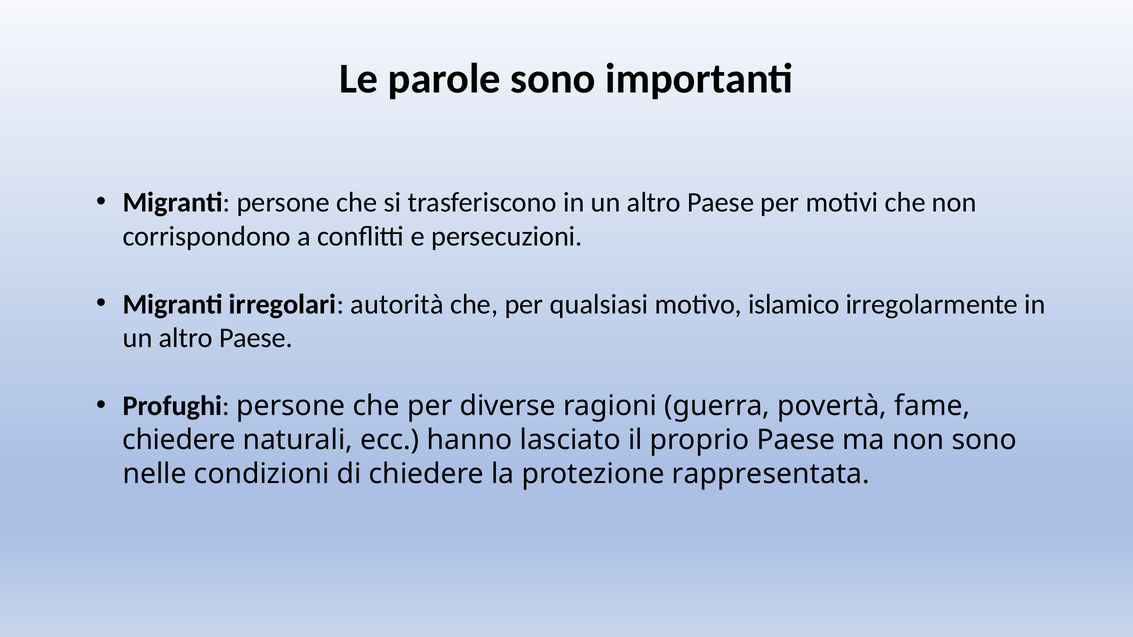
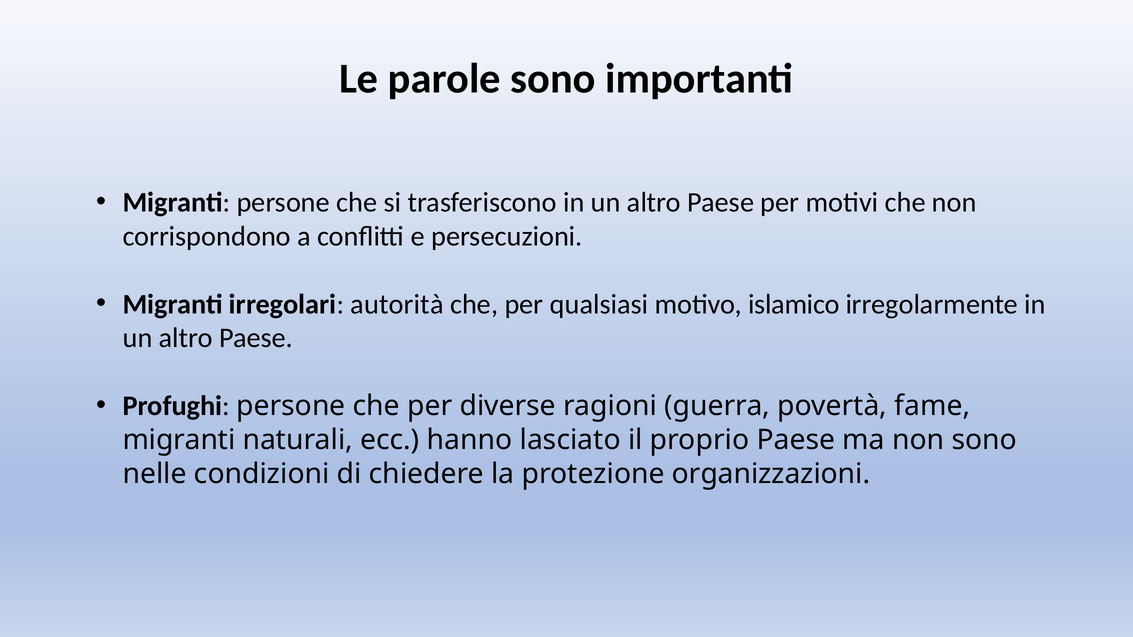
chiedere at (179, 440): chiedere -> migranti
rappresentata: rappresentata -> organizzazioni
